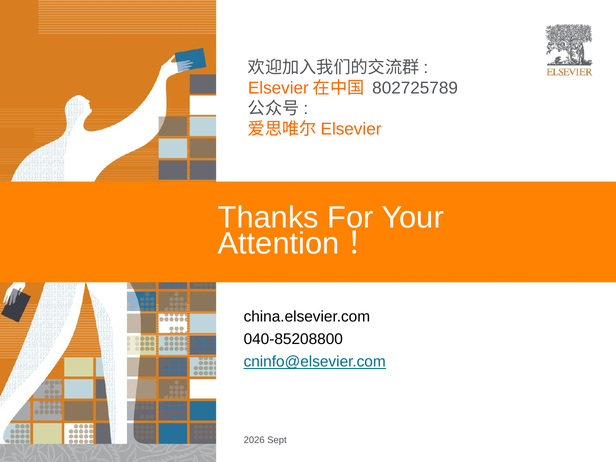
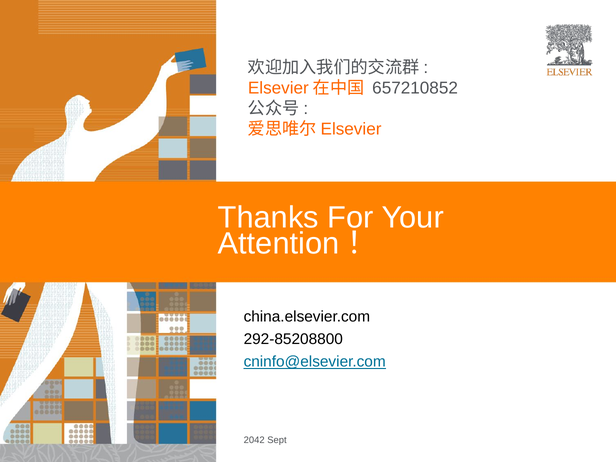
802725789: 802725789 -> 657210852
040-85208800: 040-85208800 -> 292-85208800
2026: 2026 -> 2042
